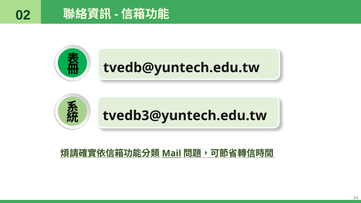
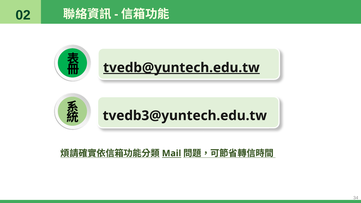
tvedb@yuntech.edu.tw underline: none -> present
